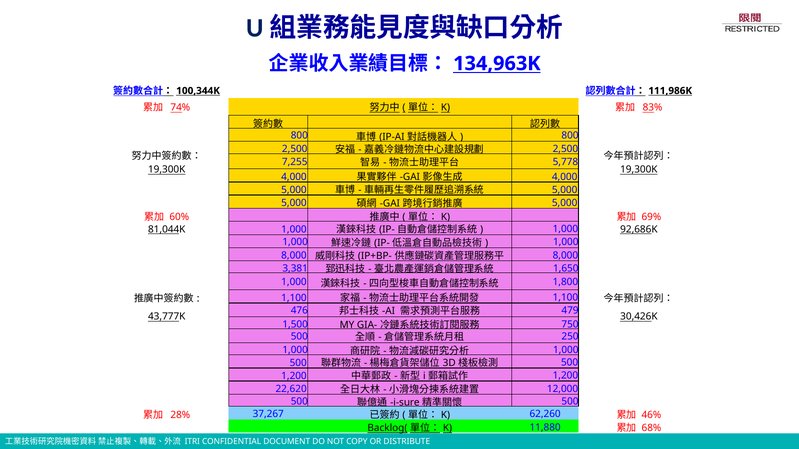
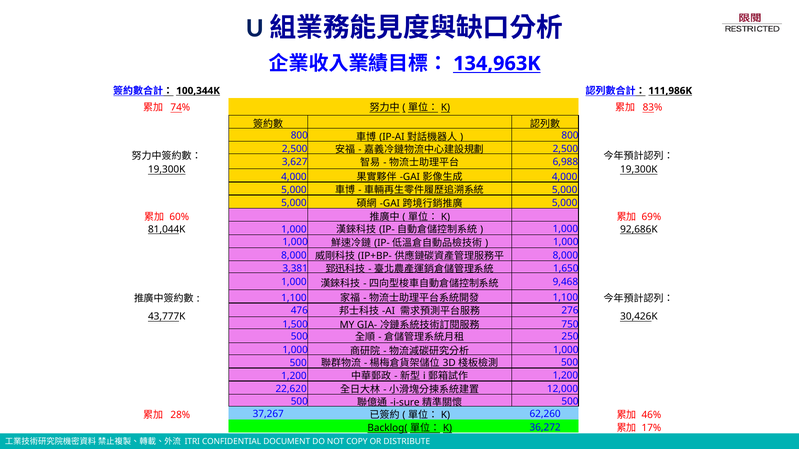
7,255: 7,255 -> 3,627
5,778: 5,778 -> 6,988
1,800: 1,800 -> 9,468
479: 479 -> 276
11,880: 11,880 -> 36,272
68%: 68% -> 17%
